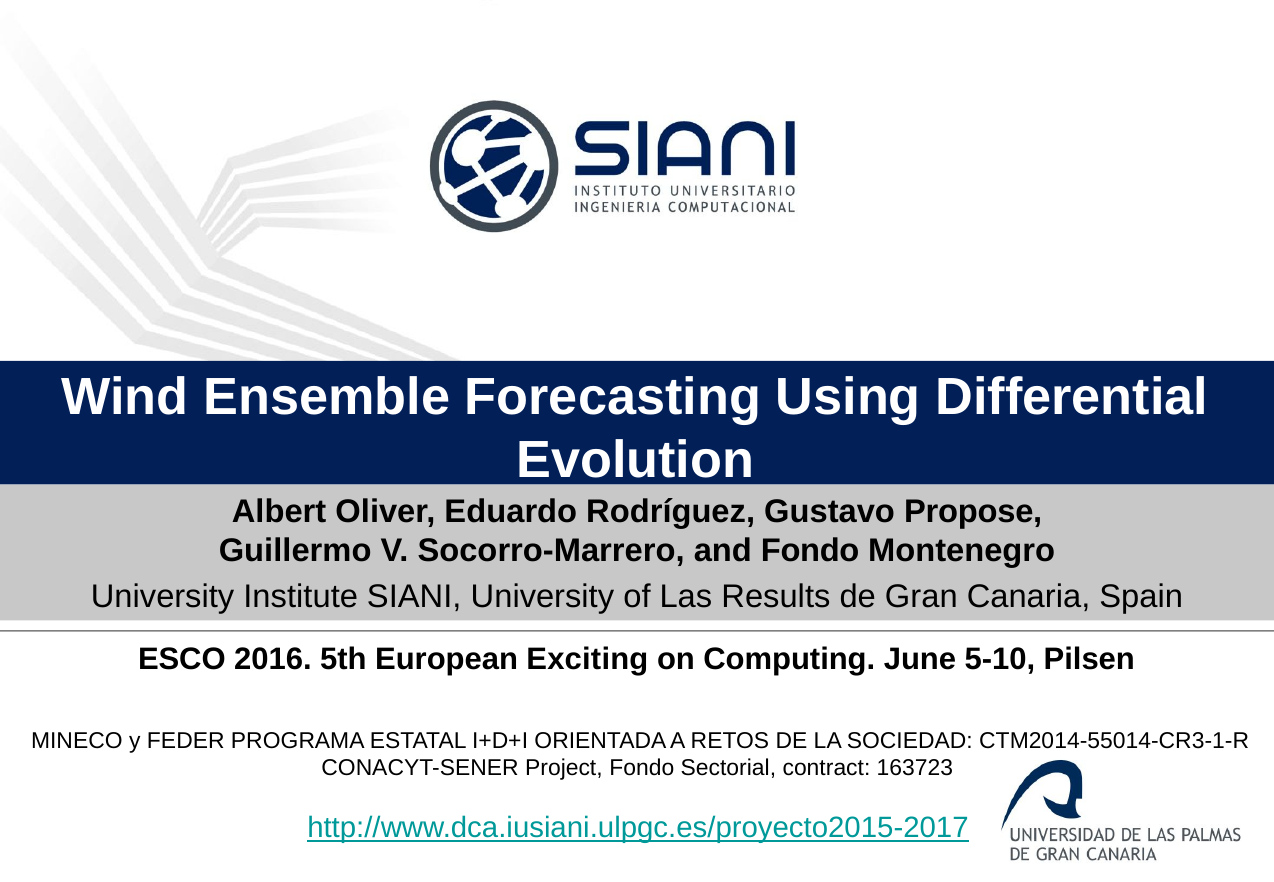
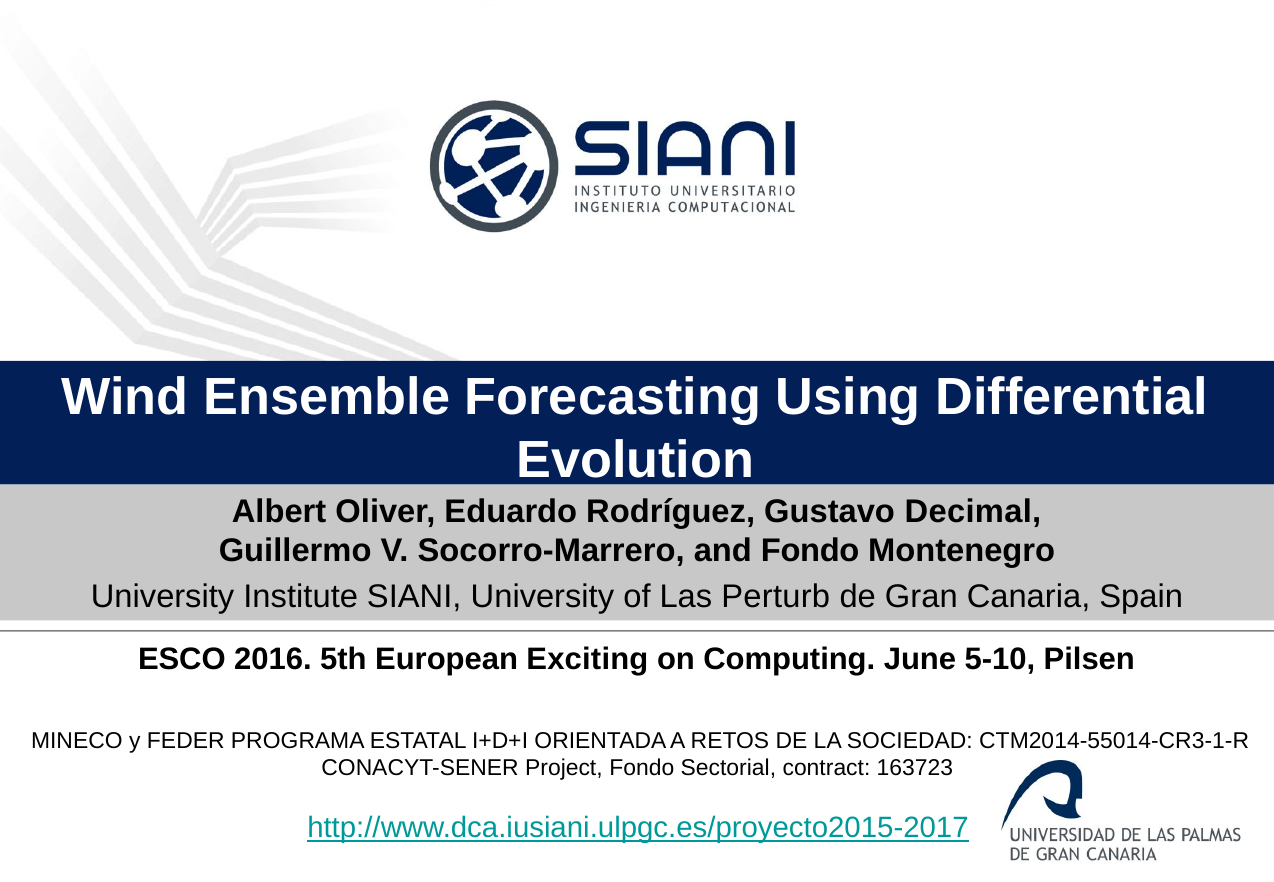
Propose: Propose -> Decimal
Results: Results -> Perturb
